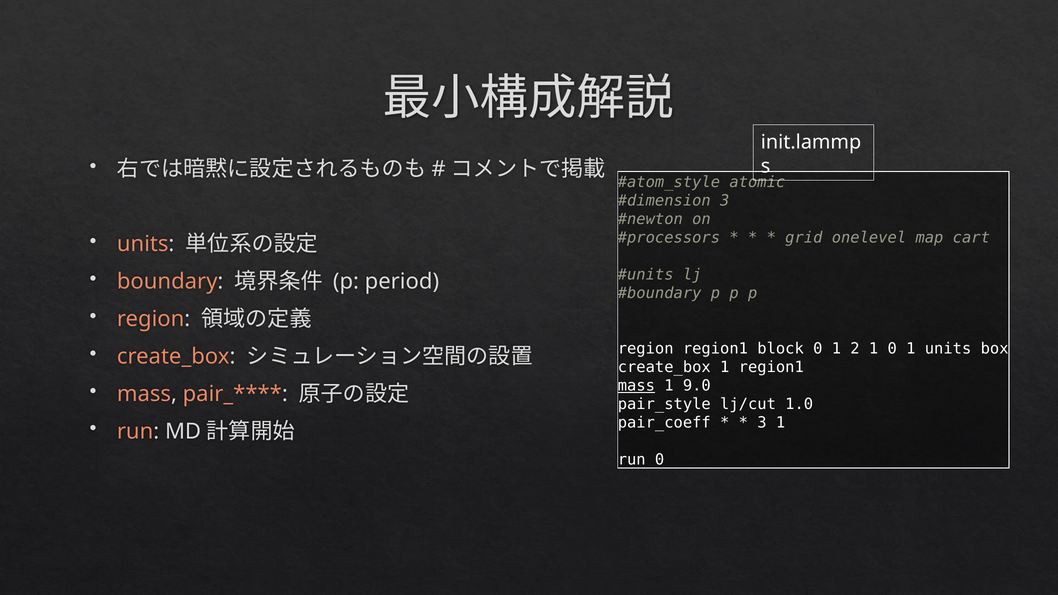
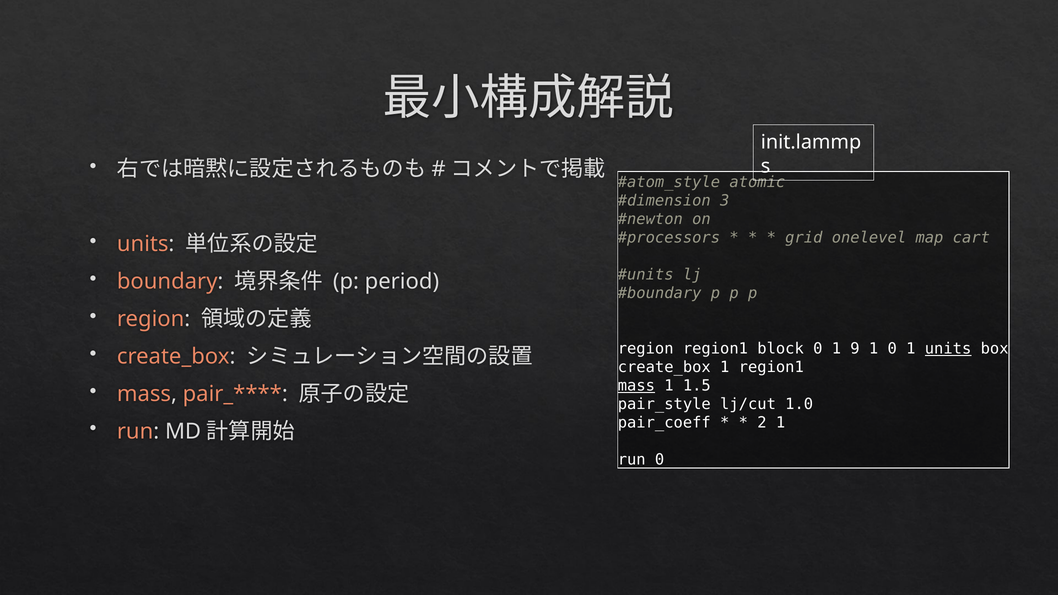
2: 2 -> 9
units at (948, 349) underline: none -> present
9.0: 9.0 -> 1.5
3 at (762, 423): 3 -> 2
